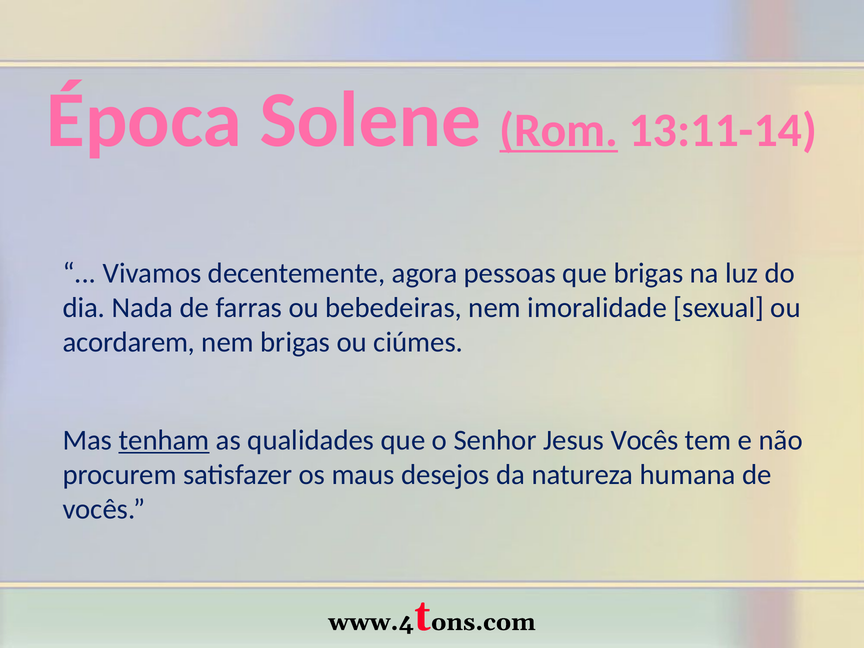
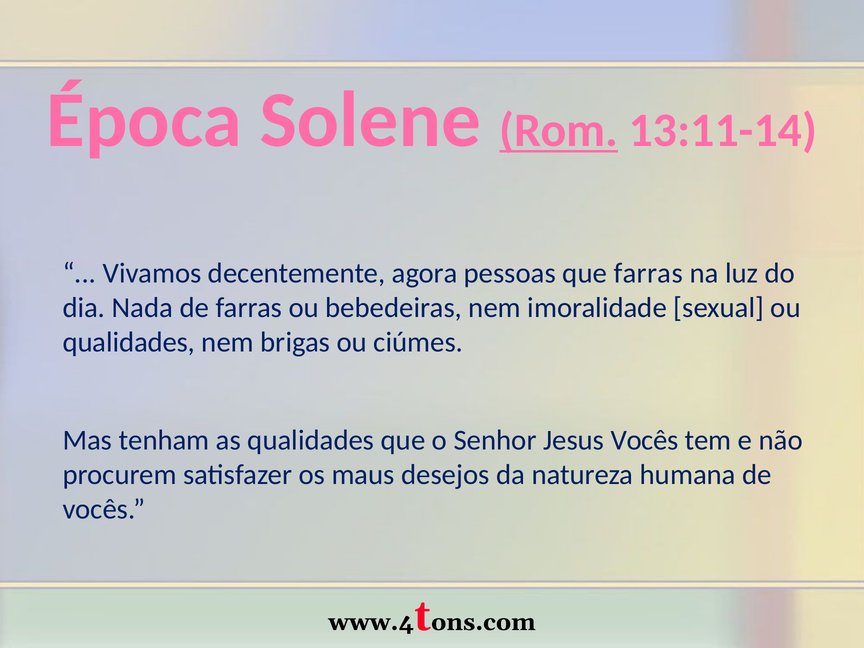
que brigas: brigas -> farras
acordarem at (129, 342): acordarem -> qualidades
tenham underline: present -> none
